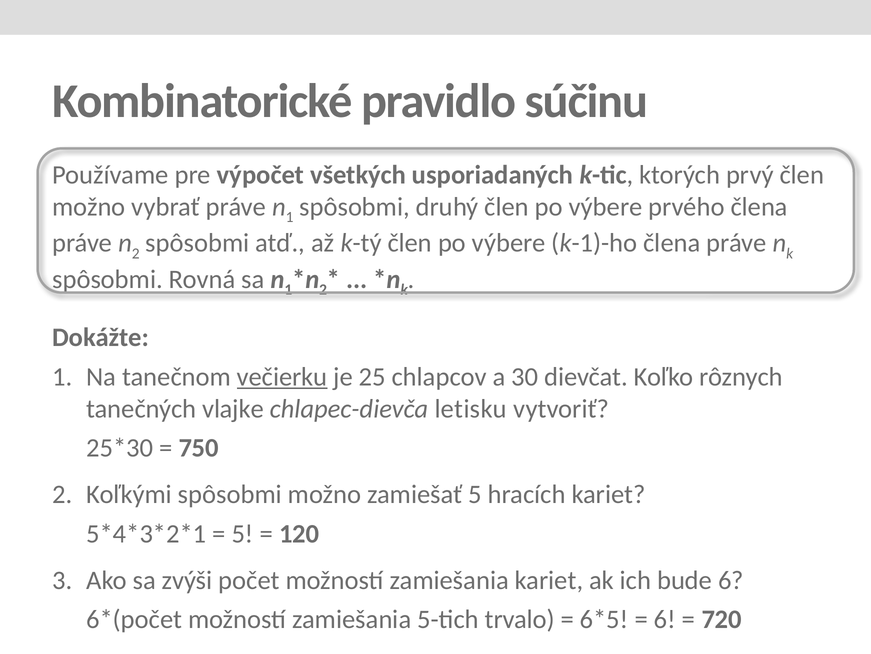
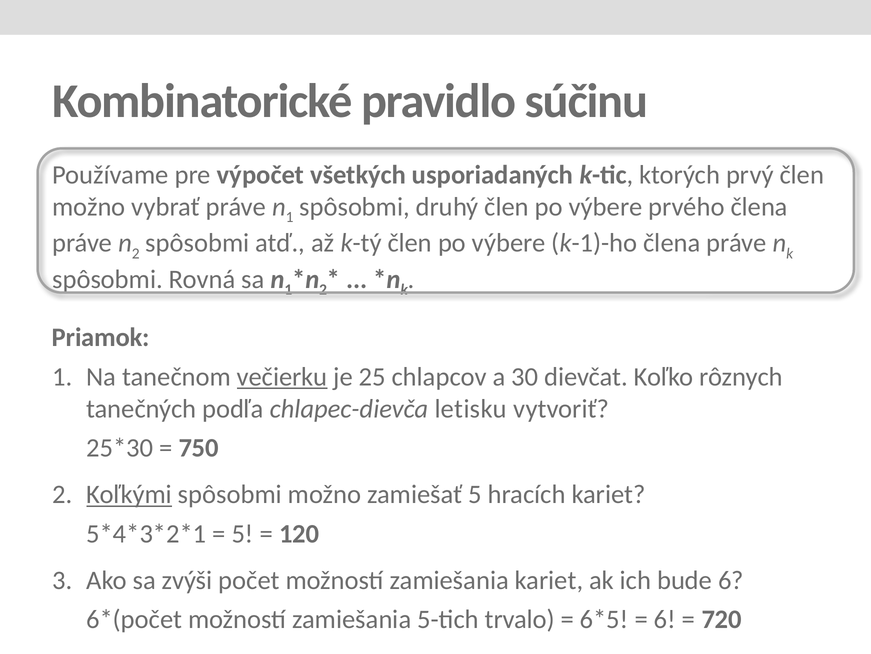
Dokážte: Dokážte -> Priamok
vlajke: vlajke -> podľa
Koľkými underline: none -> present
